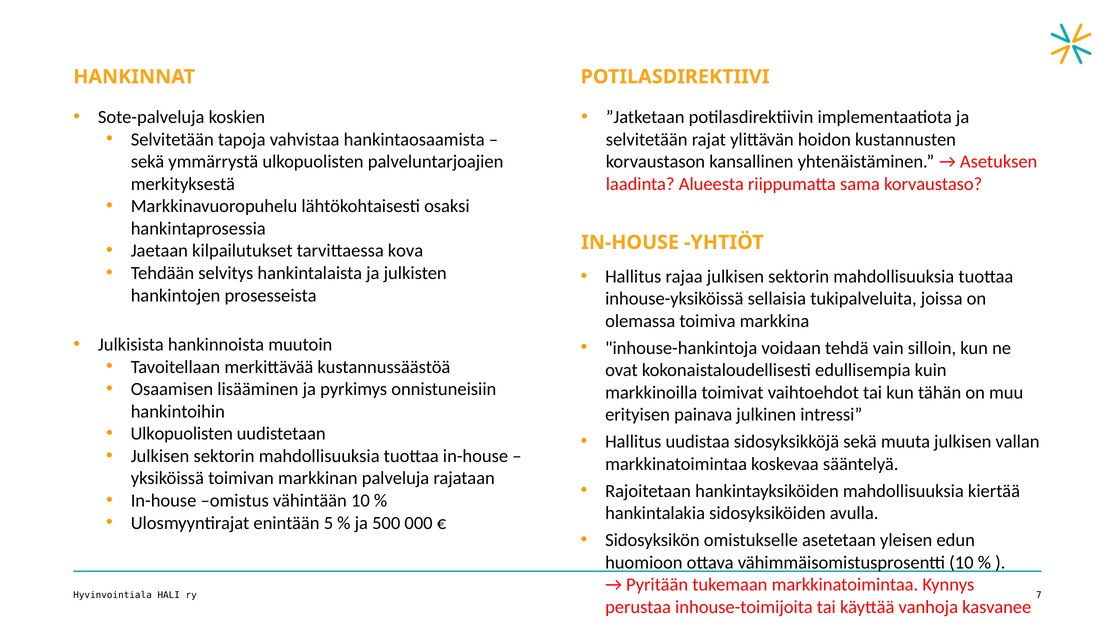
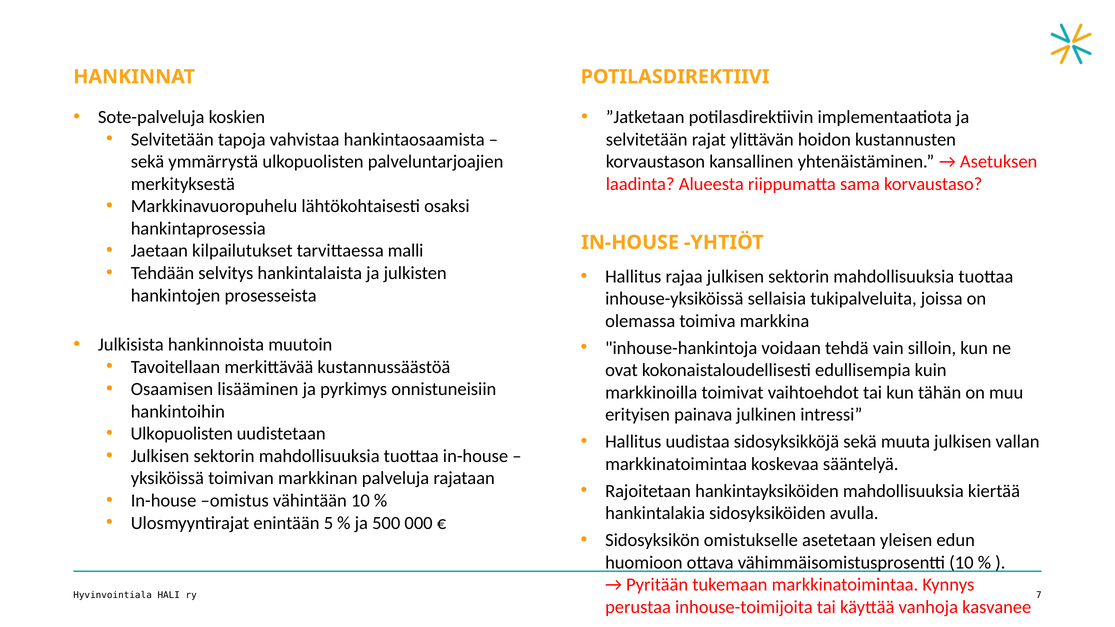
kova: kova -> malli
